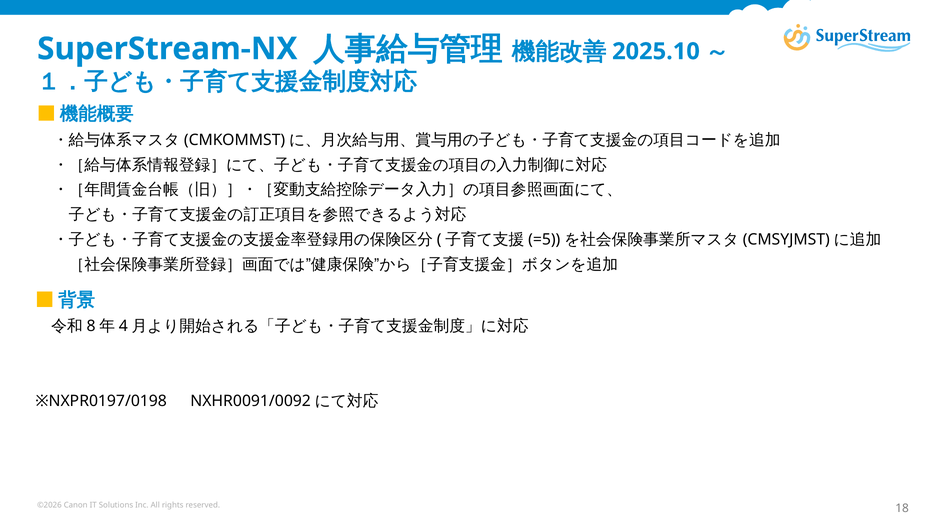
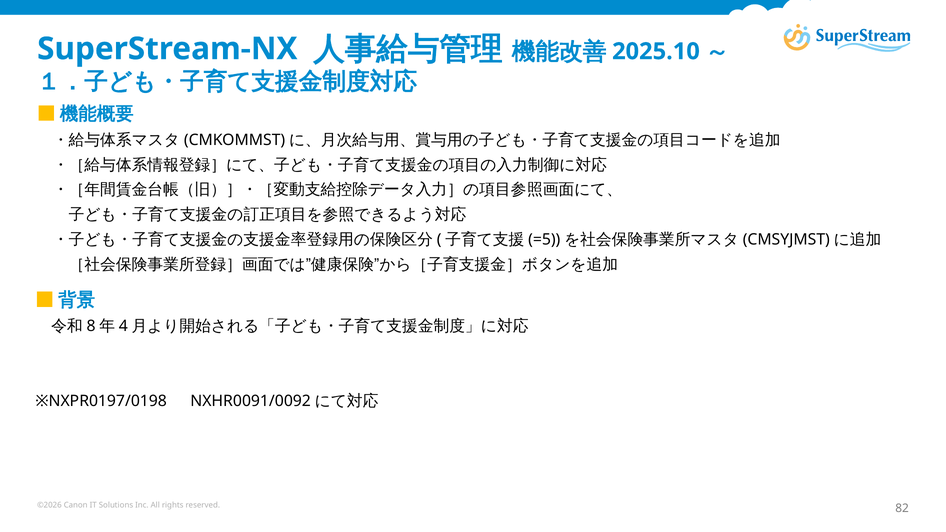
18: 18 -> 82
